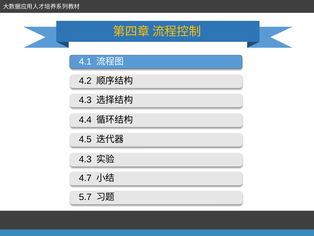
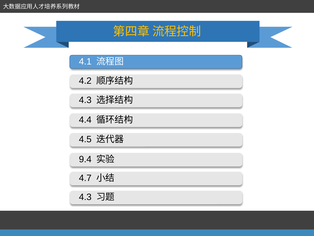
4.3 at (85, 159): 4.3 -> 9.4
5.7 at (85, 197): 5.7 -> 4.3
